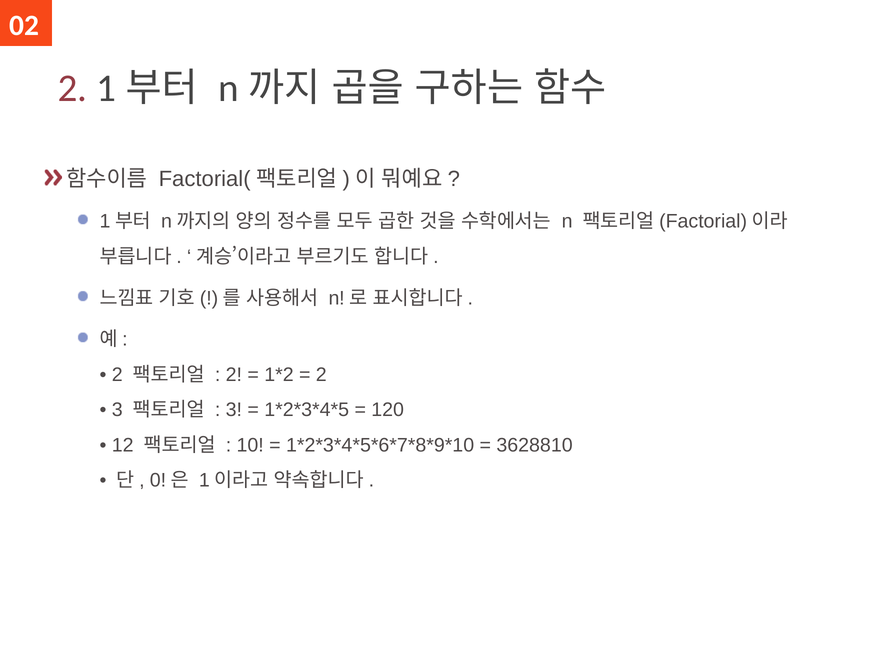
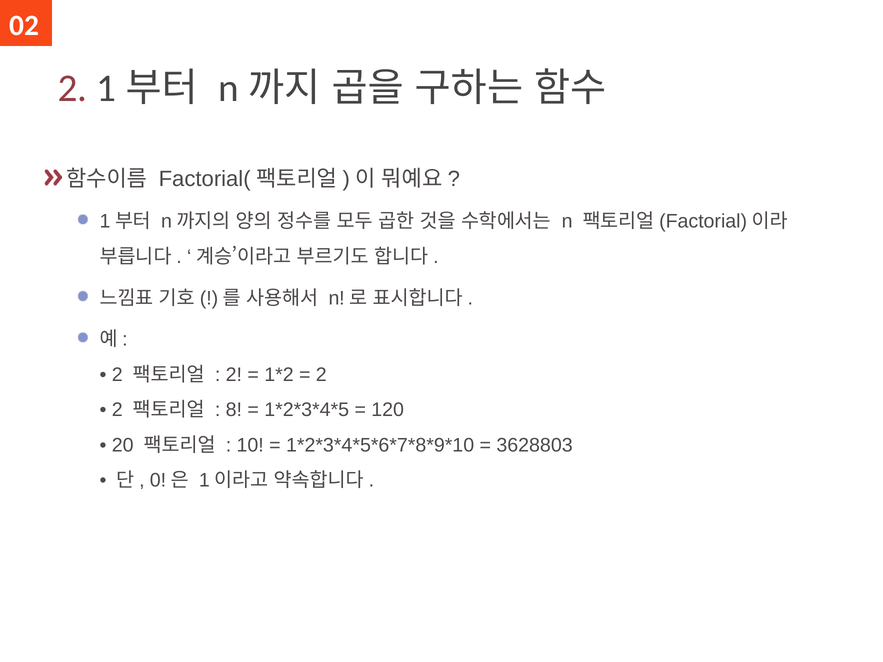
3 at (117, 410): 3 -> 2
3 at (234, 410): 3 -> 8
12: 12 -> 20
3628810: 3628810 -> 3628803
